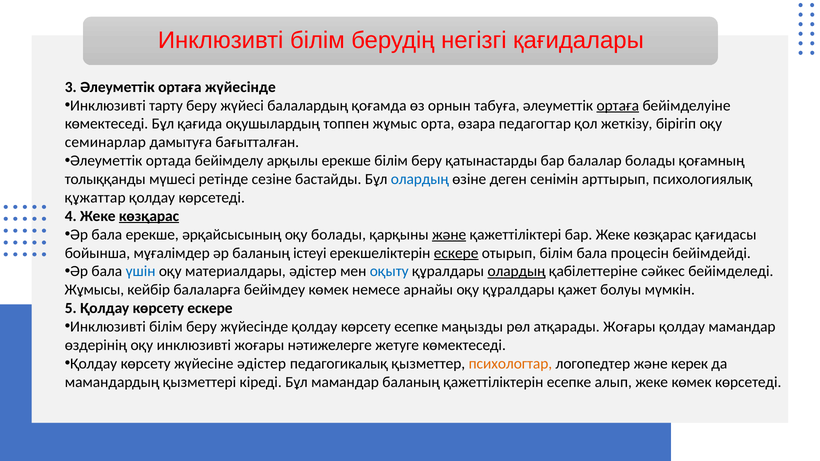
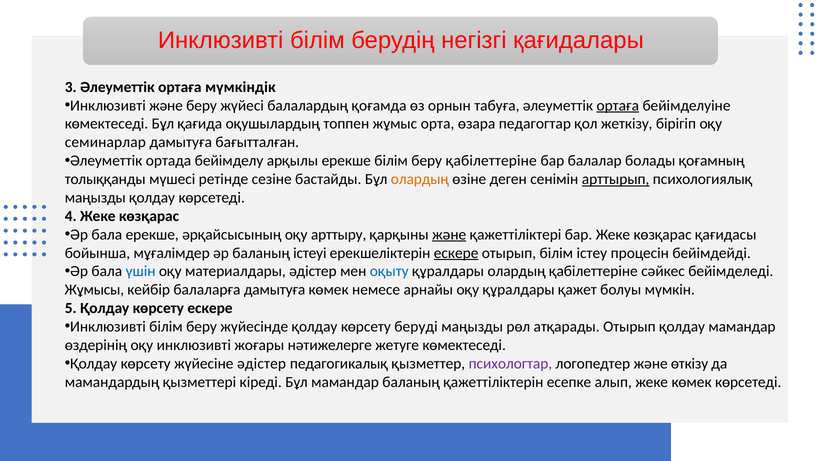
ортаға жүйесінде: жүйесінде -> мүмкіндік
Инклюзивті тарту: тарту -> және
беру қатынастарды: қатынастарды -> қабілеттеріне
олардың at (420, 179) colour: blue -> orange
арттырып underline: none -> present
құжаттар at (95, 198): құжаттар -> маңызды
көзқарас at (149, 216) underline: present -> none
оқу болады: болады -> арттыру
білім бала: бала -> істеу
олардың at (517, 272) underline: present -> none
балаларға бейімдеу: бейімдеу -> дамытуға
көрсету есепке: есепке -> беруді
атқарады Жоғары: Жоғары -> Отырып
психологтар colour: orange -> purple
керек: керек -> өткізу
